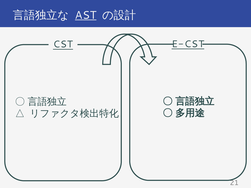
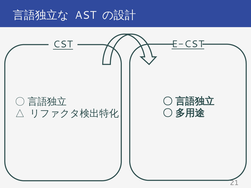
AST underline: present -> none
